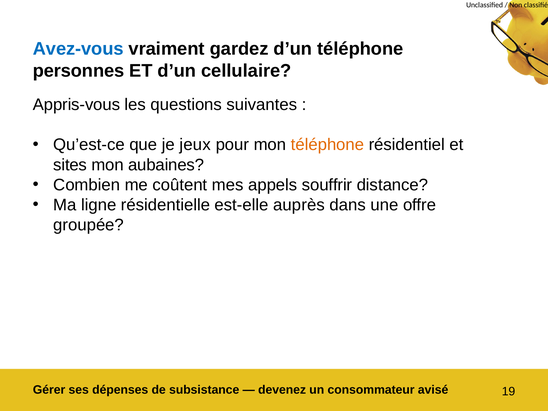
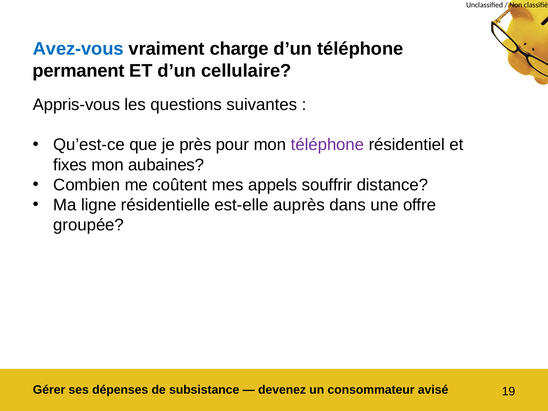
gardez: gardez -> charge
personnes: personnes -> permanent
jeux: jeux -> près
téléphone at (328, 145) colour: orange -> purple
sites: sites -> fixes
